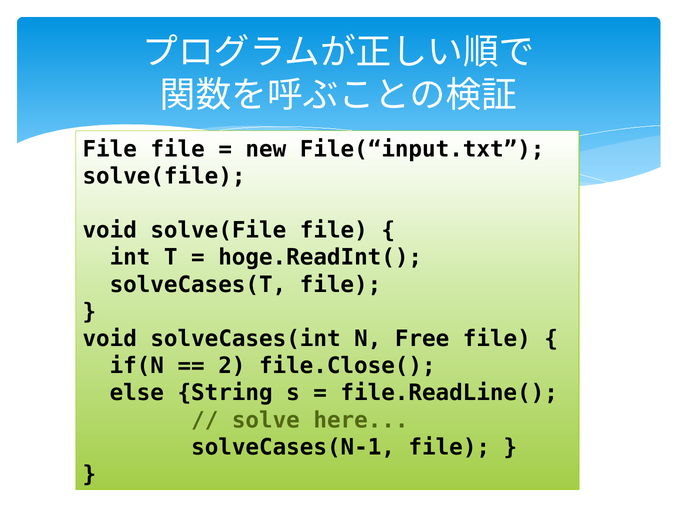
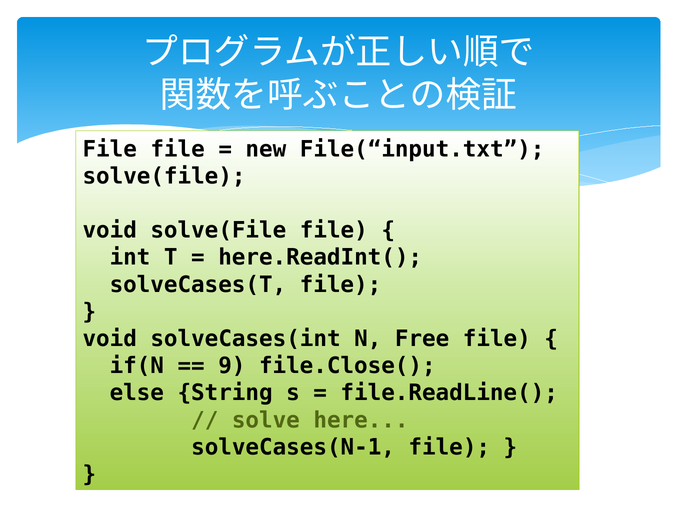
hoge.ReadInt(: hoge.ReadInt( -> here.ReadInt(
2: 2 -> 9
